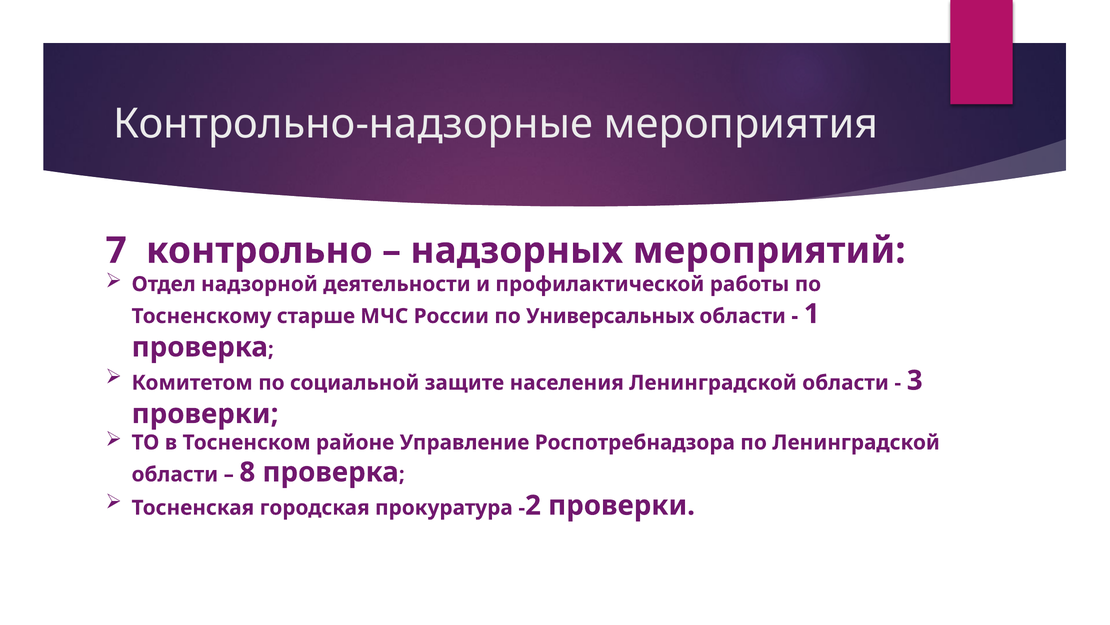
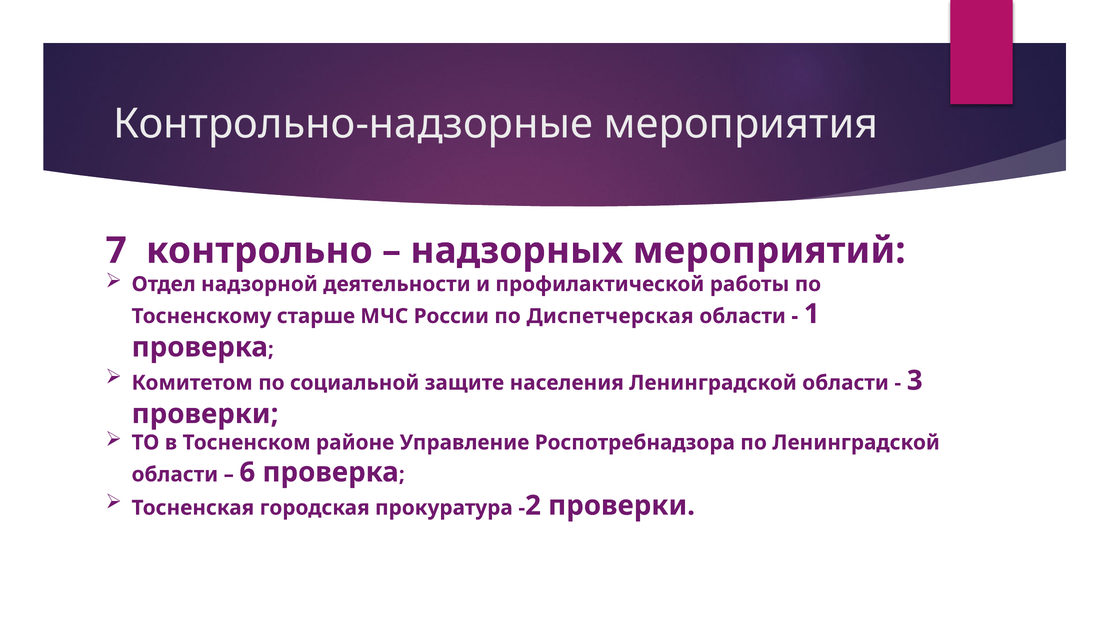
Универсальных: Универсальных -> Диспетчерская
8: 8 -> 6
